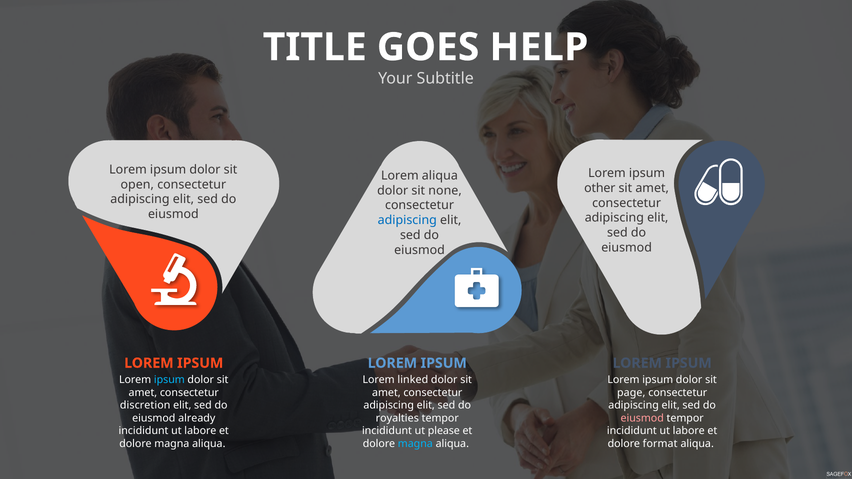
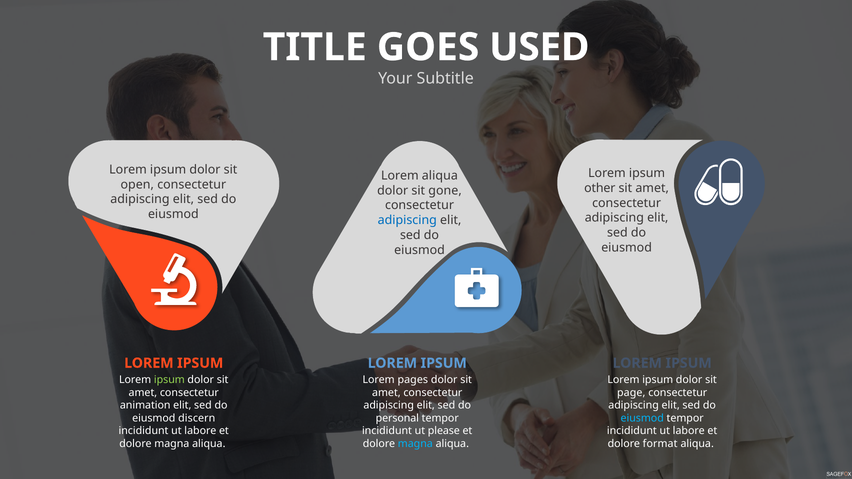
HELP: HELP -> USED
none: none -> gone
ipsum at (169, 380) colour: light blue -> light green
linked: linked -> pages
discretion: discretion -> animation
already: already -> discern
royalties: royalties -> personal
eiusmod at (642, 418) colour: pink -> light blue
